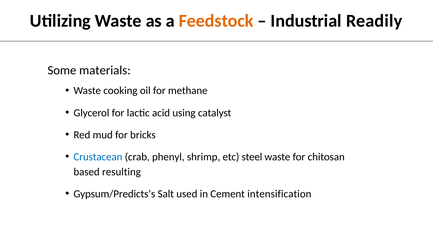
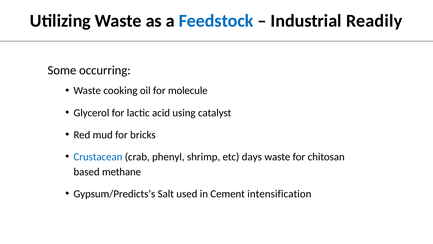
Feedstock colour: orange -> blue
materials: materials -> occurring
methane: methane -> molecule
steel: steel -> days
resulting: resulting -> methane
